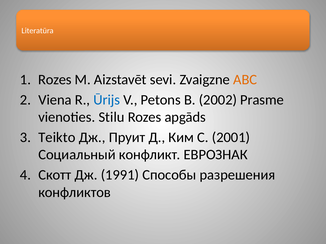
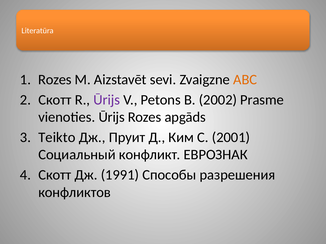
Viena at (55, 100): Viena -> Скотт
Ūrijs at (107, 100) colour: blue -> purple
vienoties Stilu: Stilu -> Ūrijs
